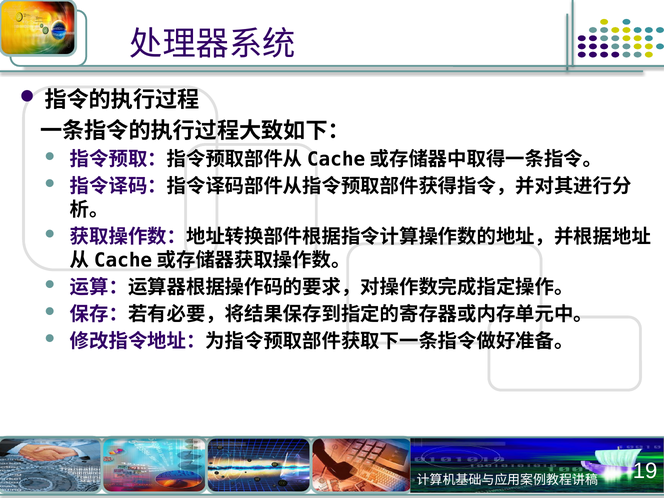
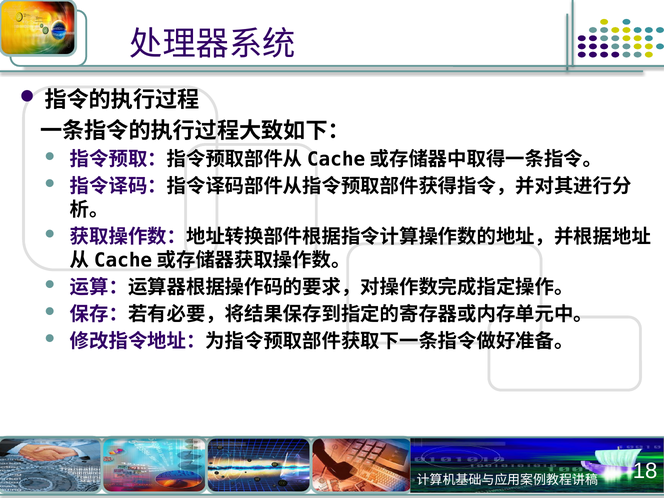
19: 19 -> 18
